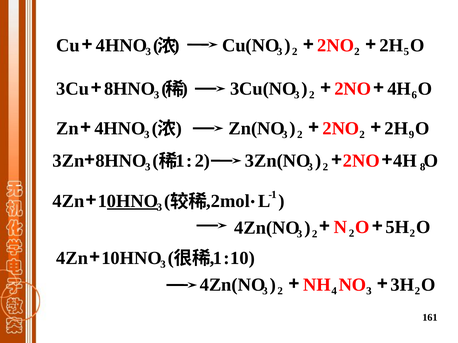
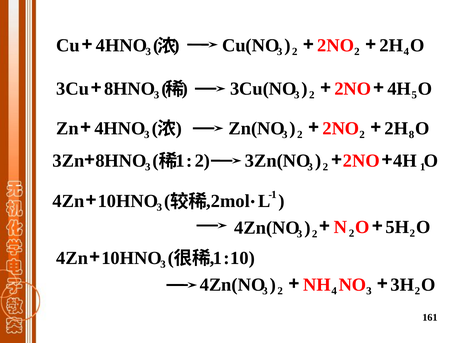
Cu 5: 5 -> 4
3Cu 6: 6 -> 5
Zn 9: 9 -> 8
3Zn 8: 8 -> 1
0HNO at (133, 201) underline: present -> none
